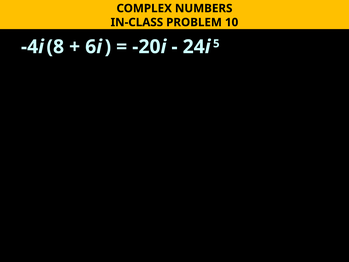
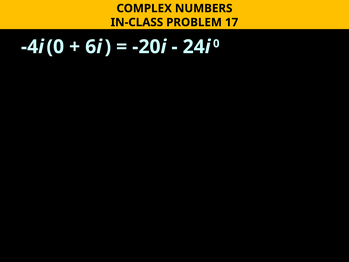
10: 10 -> 17
-4i 8: 8 -> 0
24i 5: 5 -> 0
